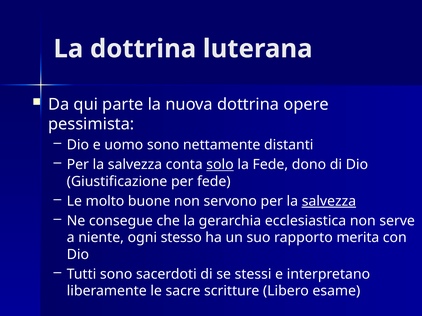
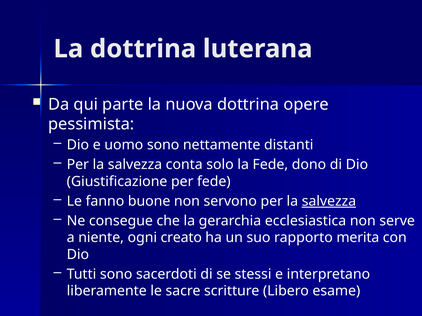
solo underline: present -> none
molto: molto -> fanno
stesso: stesso -> creato
